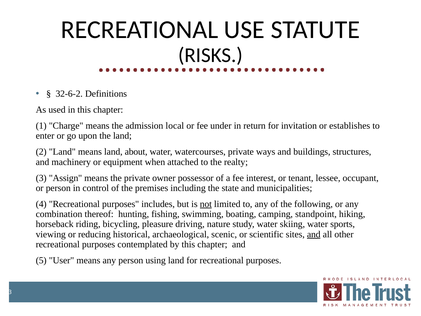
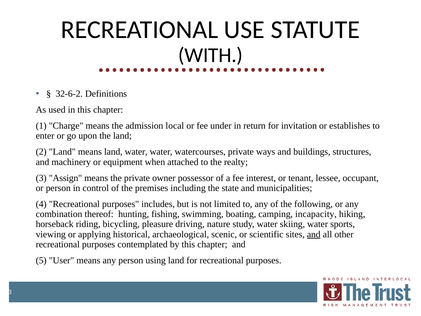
RISKS: RISKS -> WITH
land about: about -> water
not underline: present -> none
standpoint: standpoint -> incapacity
reducing: reducing -> applying
